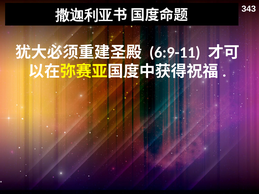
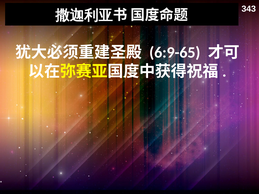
6:9-11: 6:9-11 -> 6:9-65
